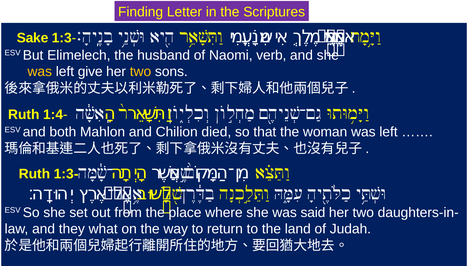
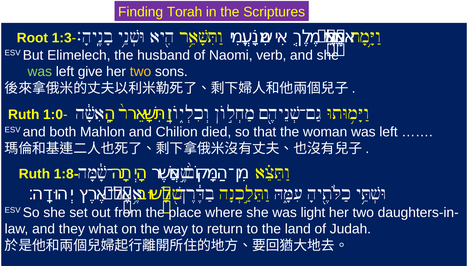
Letter: Letter -> Torah
Sake: Sake -> Root
was at (40, 72) colour: yellow -> light green
1:4: 1:4 -> 1:0
Ruth 1:3: 1:3 -> 1:8
said: said -> light
